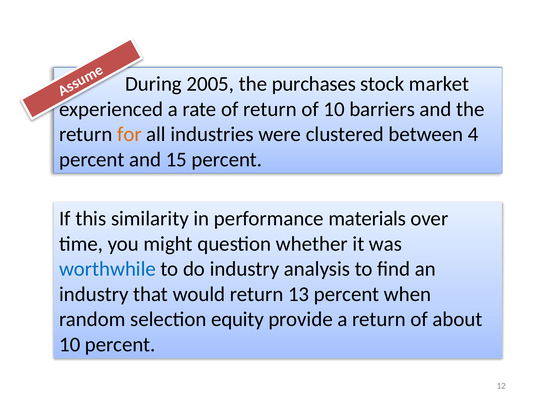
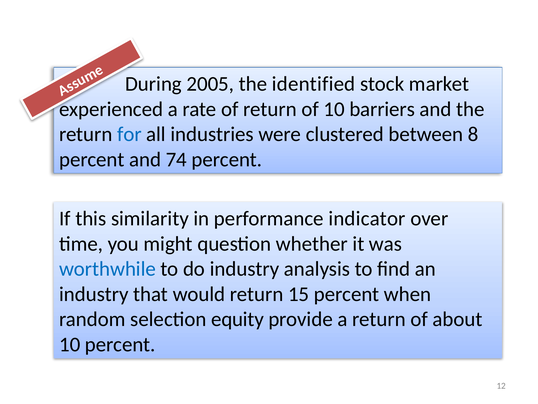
purchases: purchases -> identified
for colour: orange -> blue
4: 4 -> 8
15: 15 -> 74
materials: materials -> indicator
13: 13 -> 15
